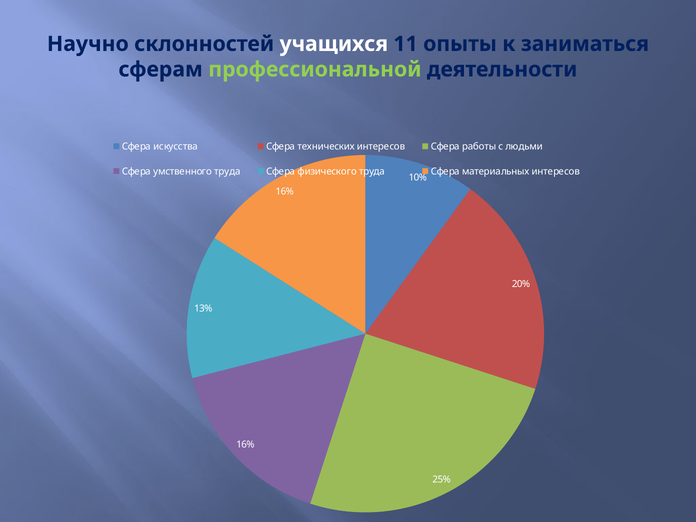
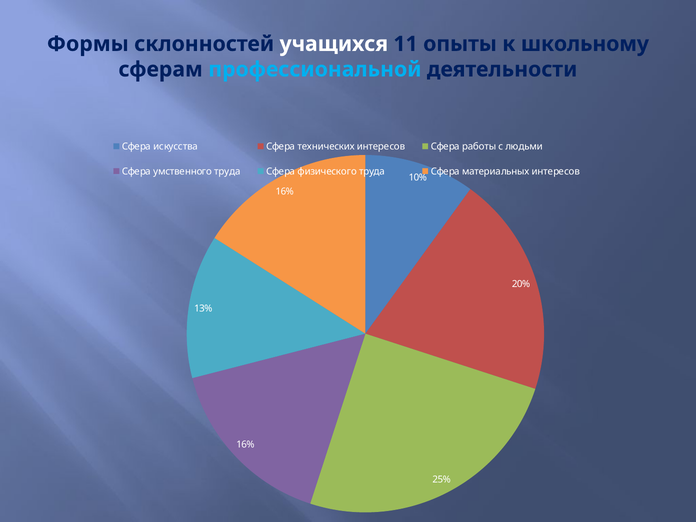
Научно: Научно -> Формы
заниматься: заниматься -> школьному
профессиональной colour: light green -> light blue
